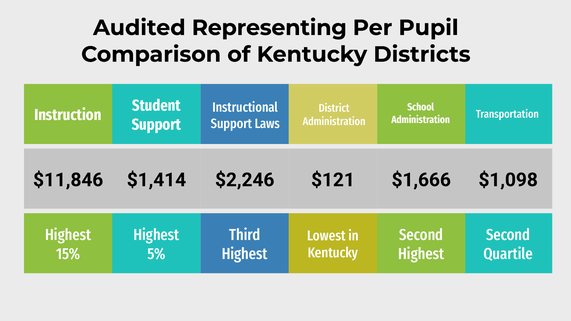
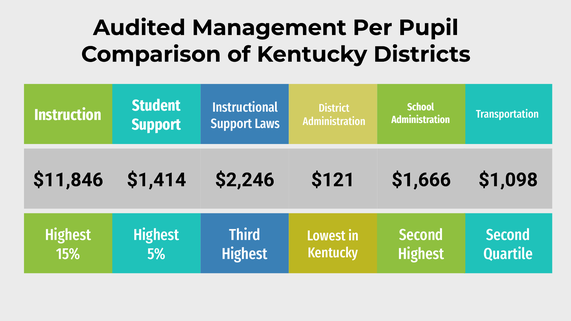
Representing: Representing -> Management
